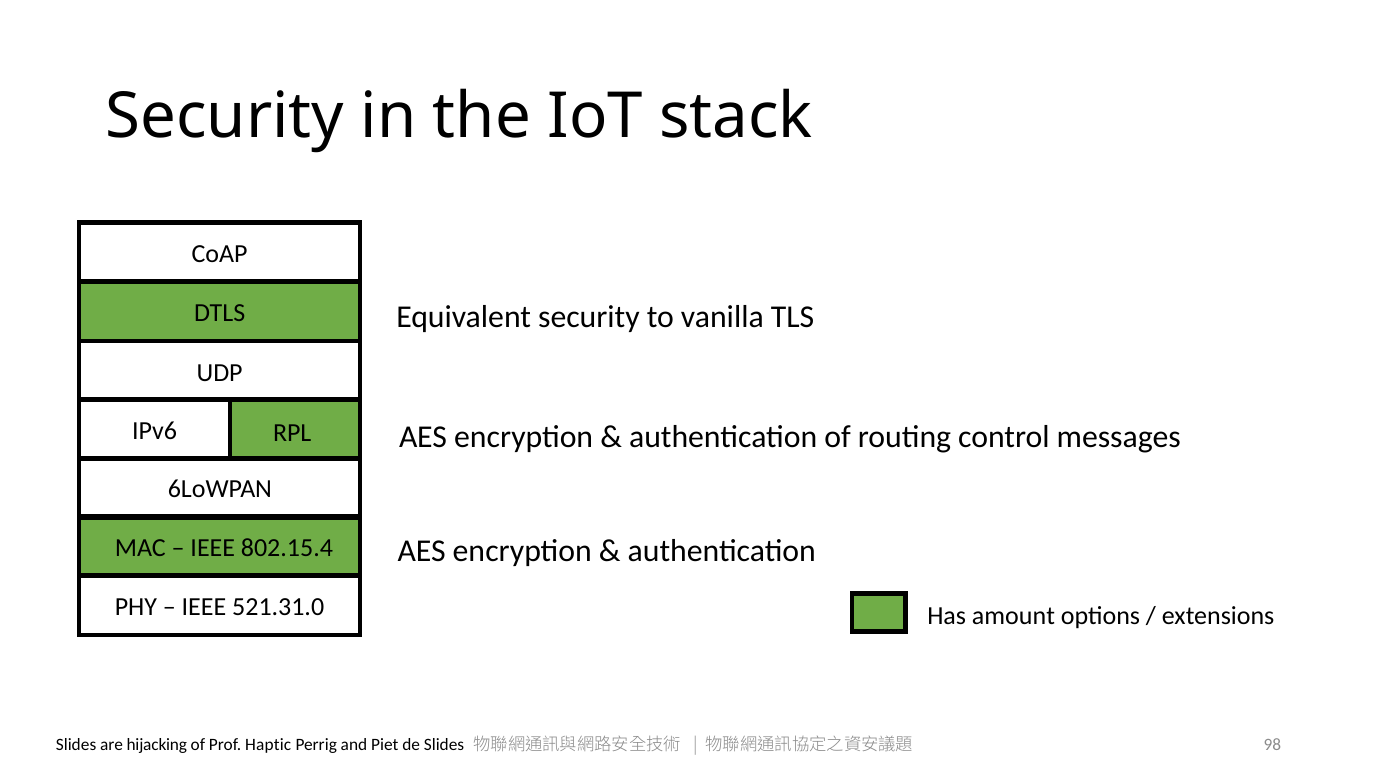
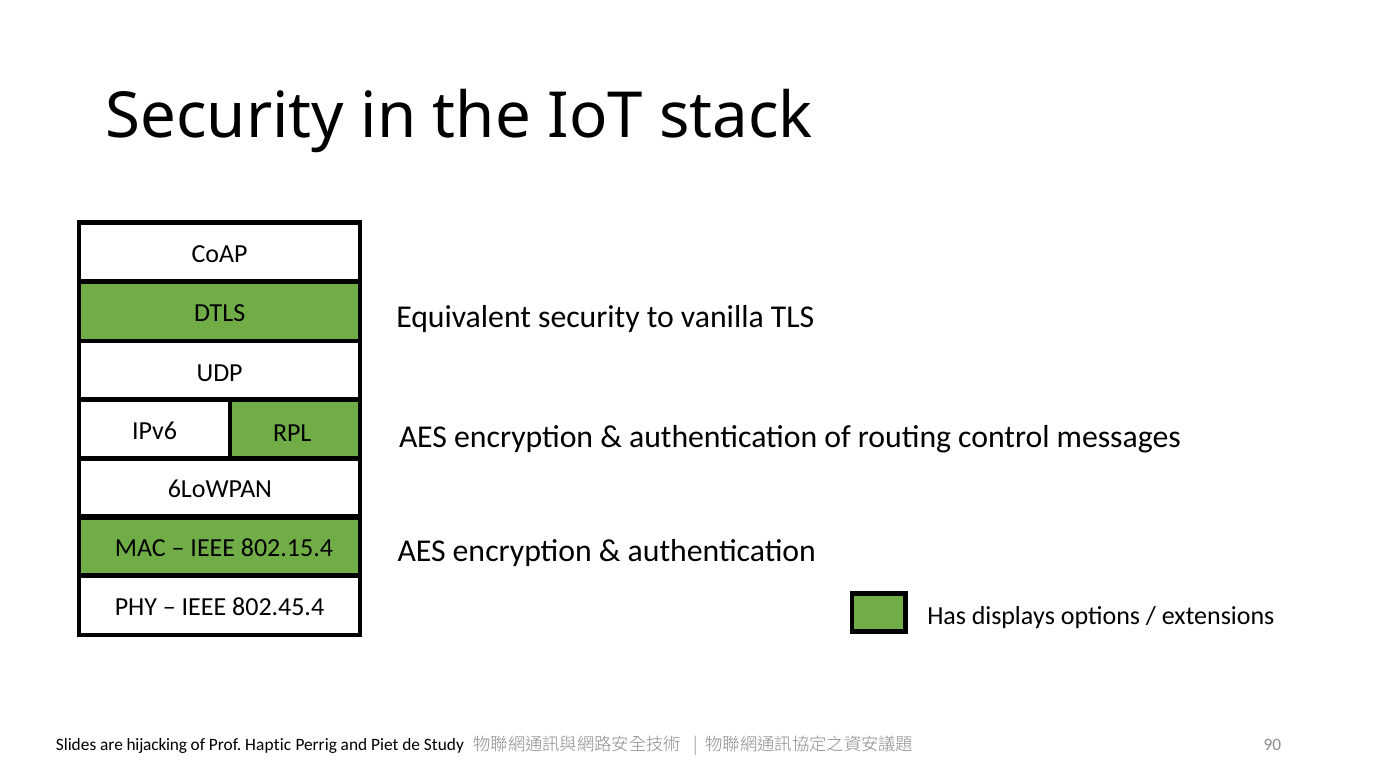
521.31.0: 521.31.0 -> 802.45.4
amount: amount -> displays
de Slides: Slides -> Study
98: 98 -> 90
